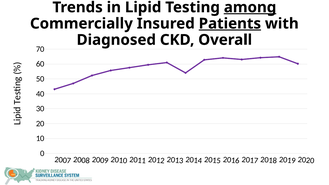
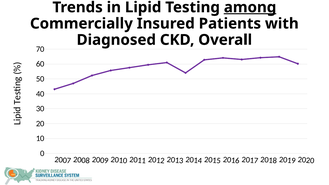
Patients underline: present -> none
